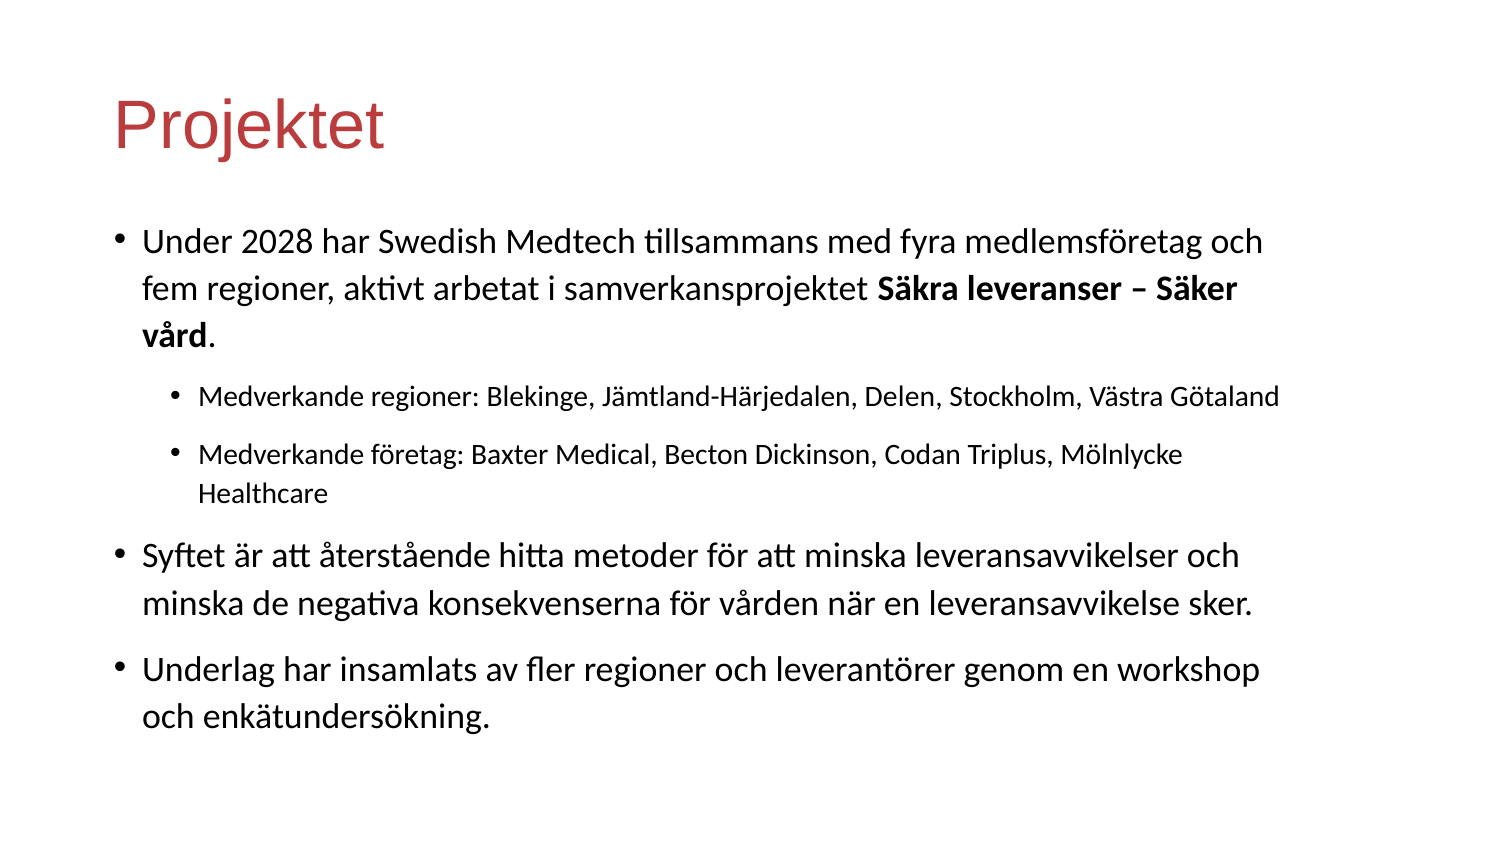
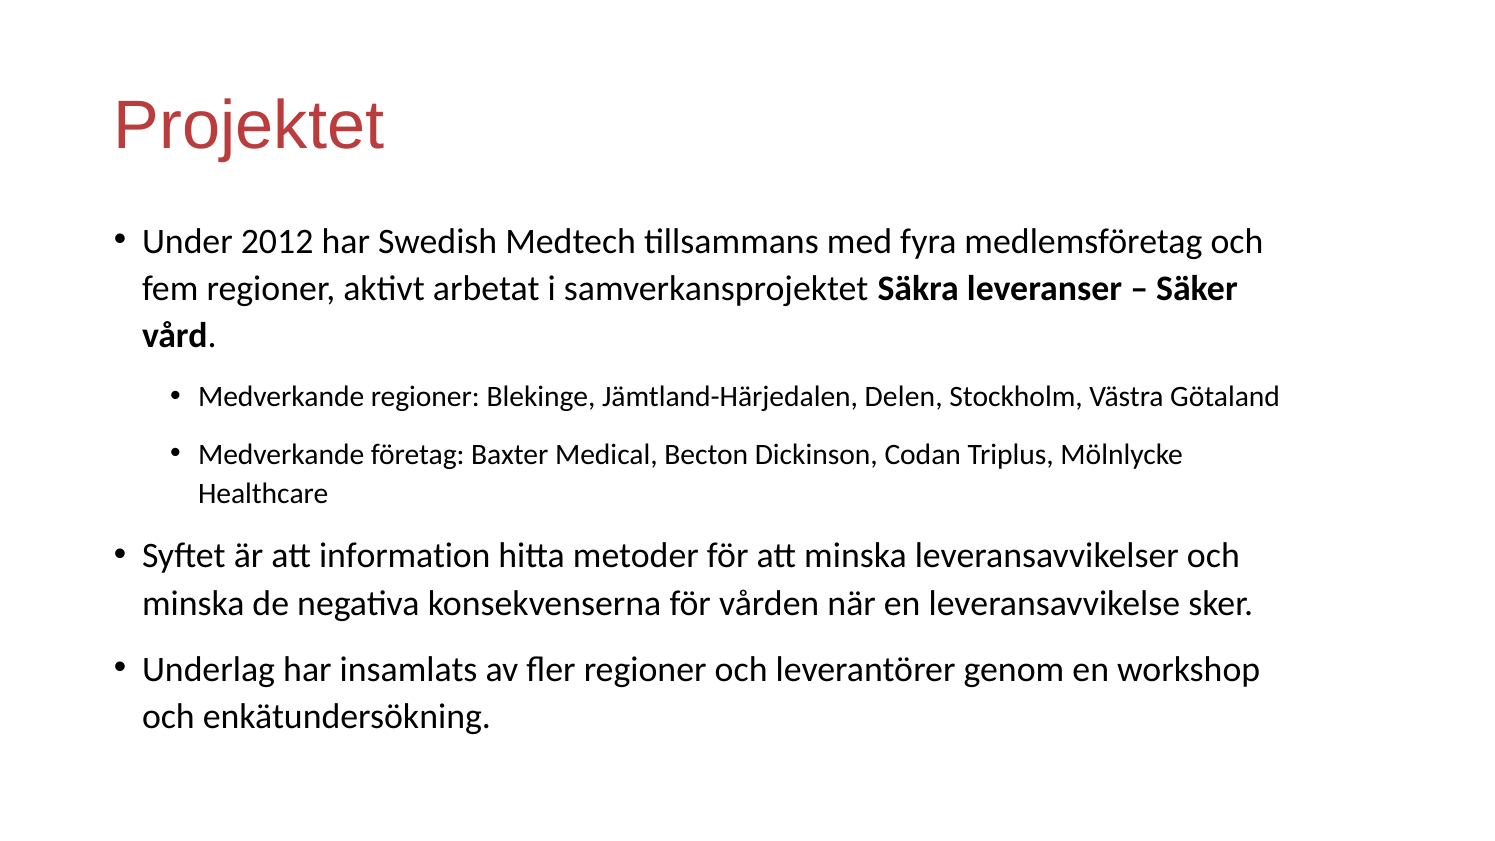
2028: 2028 -> 2012
återstående: återstående -> information
